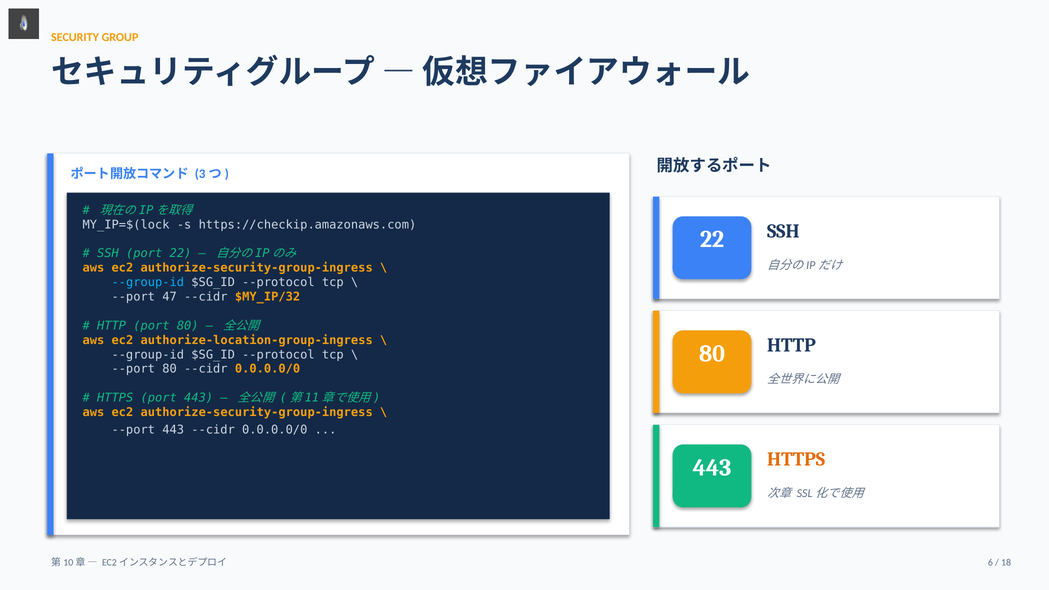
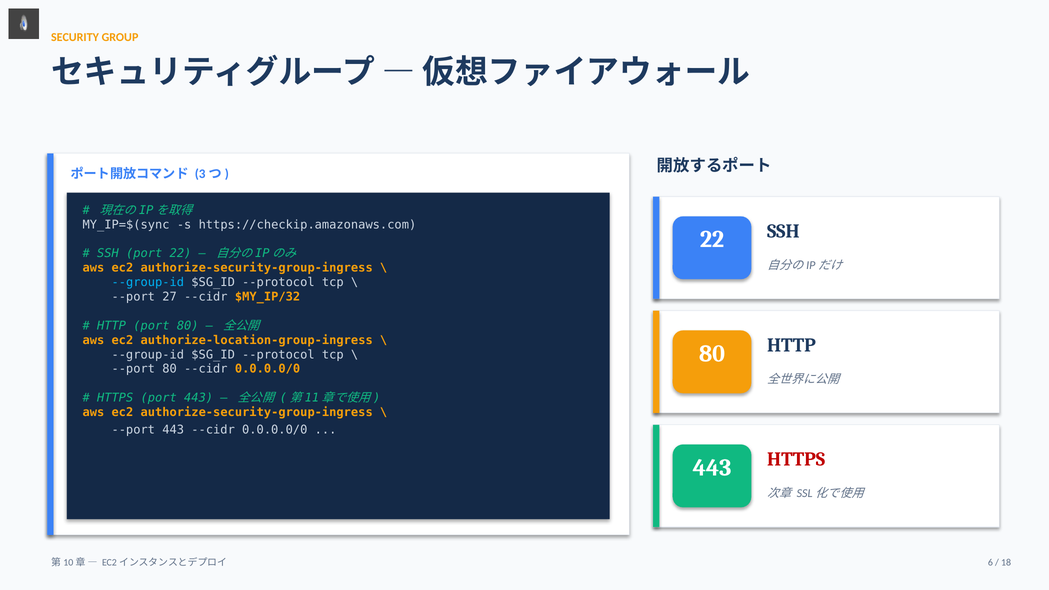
MY_IP=$(lock: MY_IP=$(lock -> MY_IP=$(sync
47: 47 -> 27
HTTPS at (796, 459) colour: orange -> red
